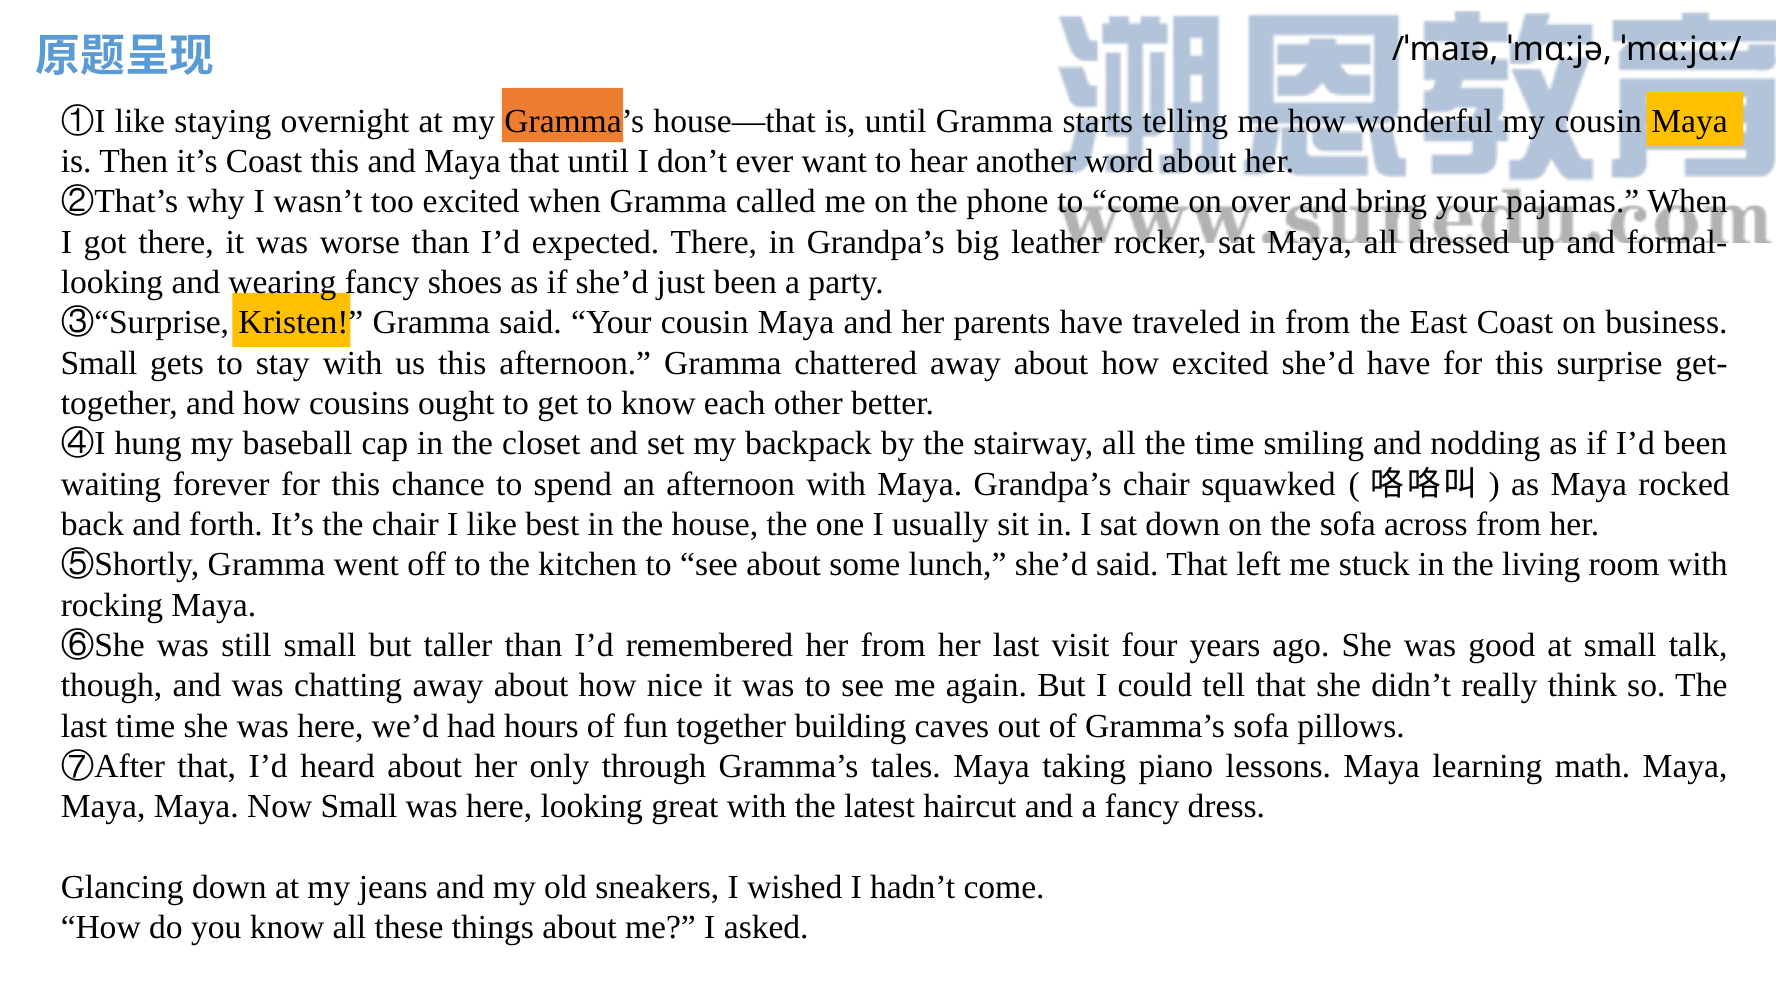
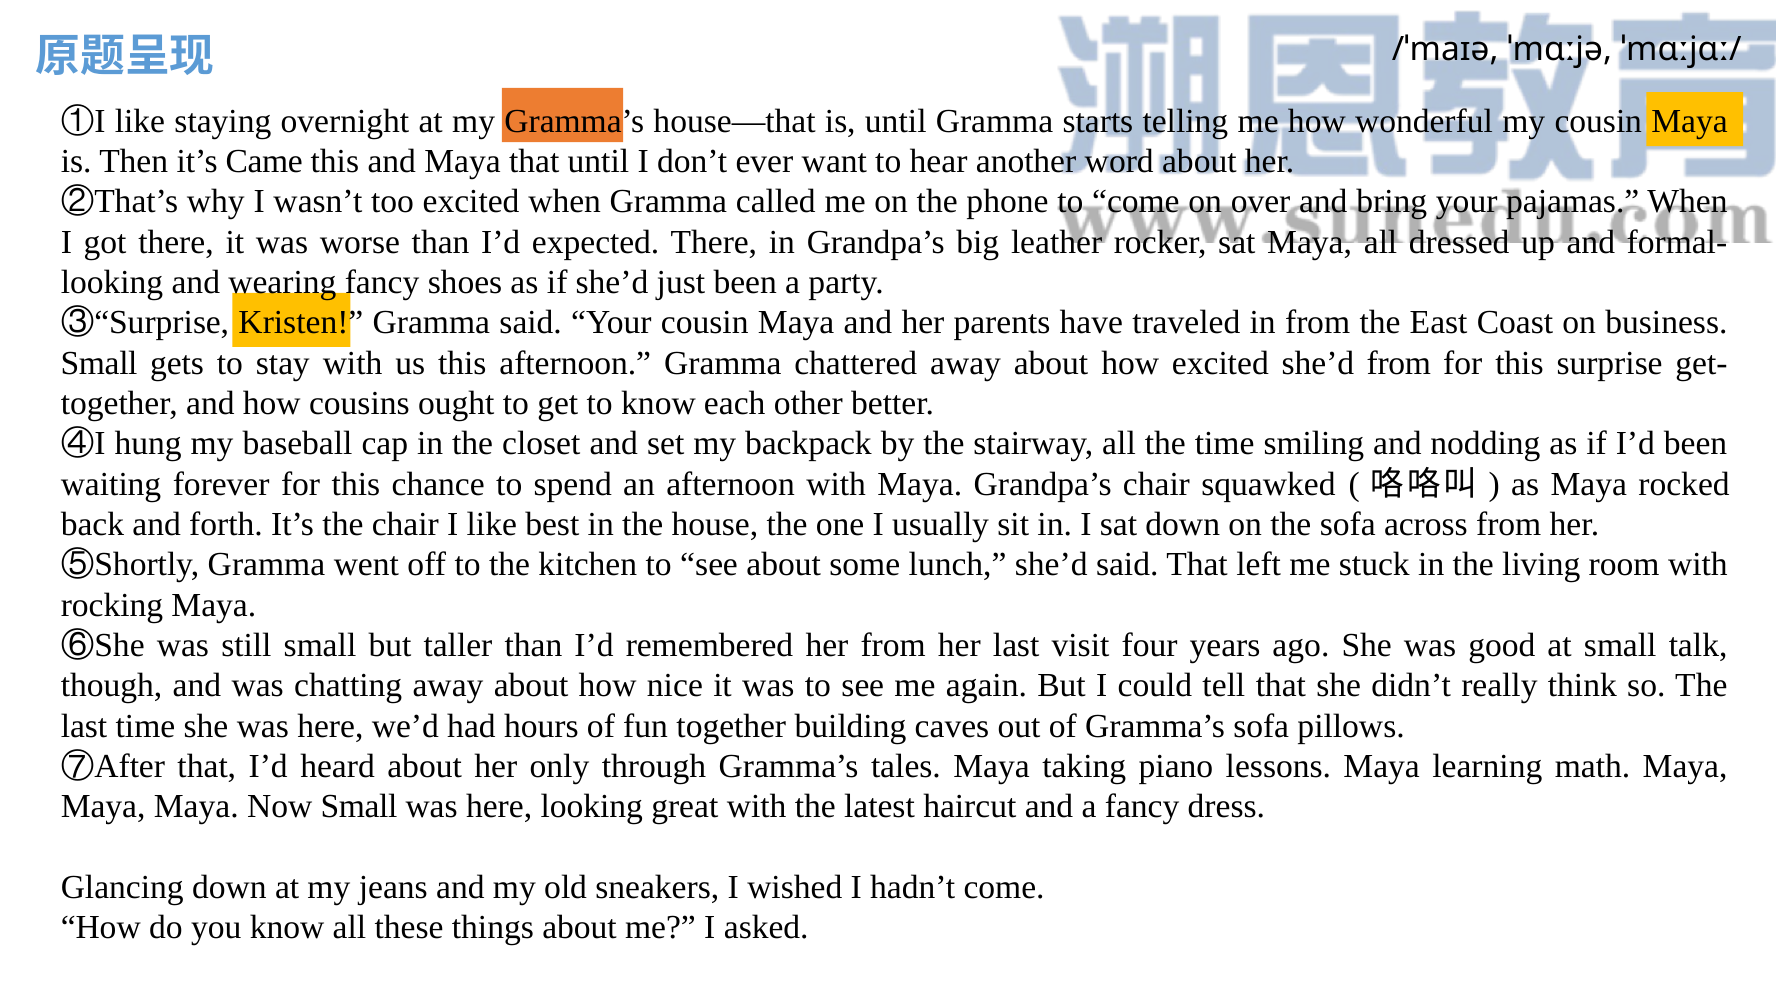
it’s Coast: Coast -> Came
she’d have: have -> from
